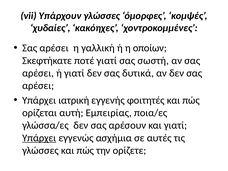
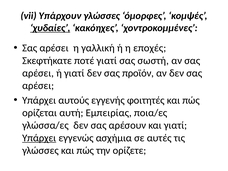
χυδαίες underline: none -> present
οποίων: οποίων -> εποχές
δυτικά: δυτικά -> προϊόν
ιατρική: ιατρική -> αυτούς
